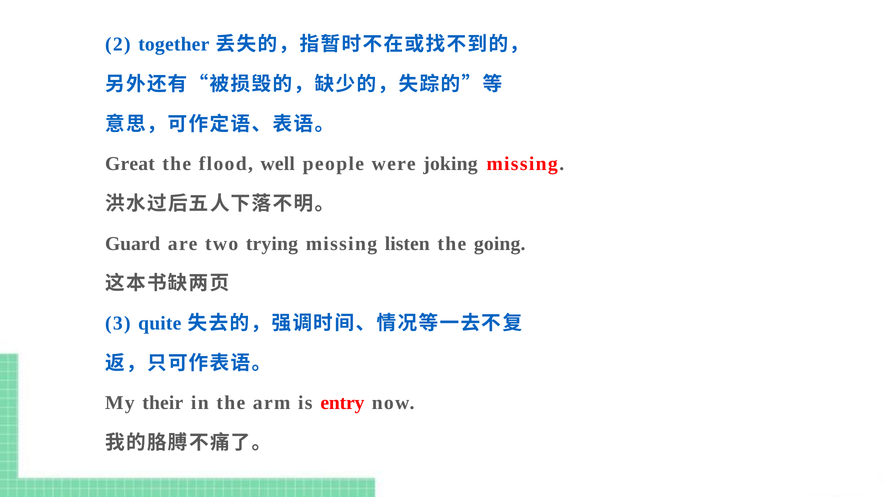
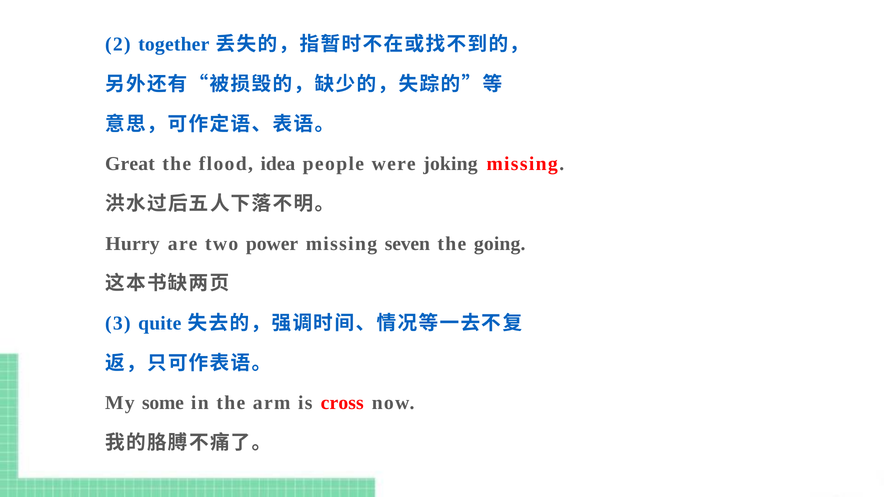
well: well -> idea
Guard: Guard -> Hurry
trying: trying -> power
listen: listen -> seven
their: their -> some
entry: entry -> cross
